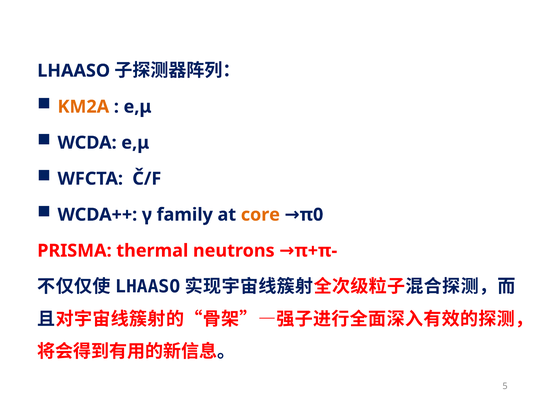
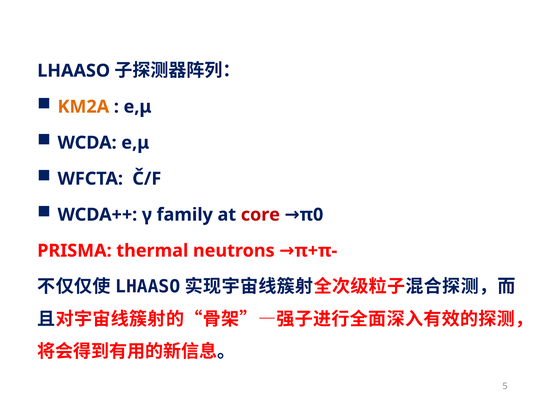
core colour: orange -> red
